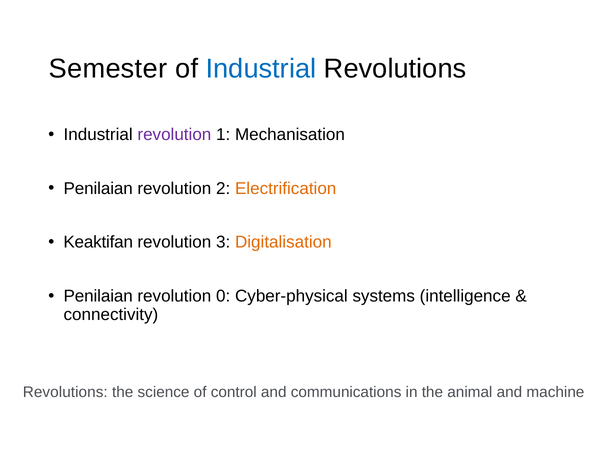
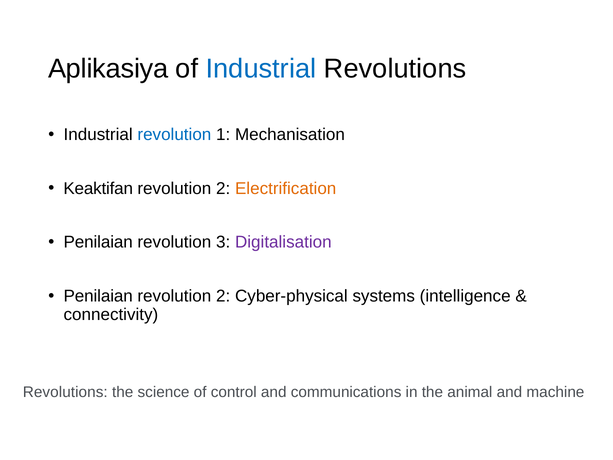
Semester: Semester -> Aplikasiya
revolution at (174, 135) colour: purple -> blue
Penilaian at (98, 188): Penilaian -> Keaktifan
Keaktifan at (98, 242): Keaktifan -> Penilaian
Digitalisation colour: orange -> purple
0 at (223, 296): 0 -> 2
